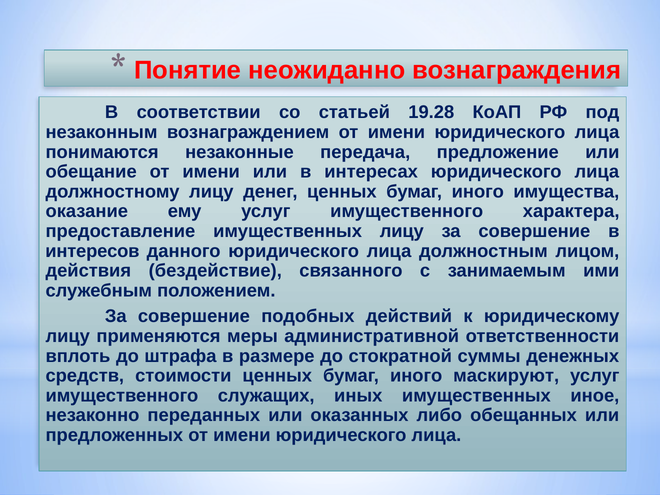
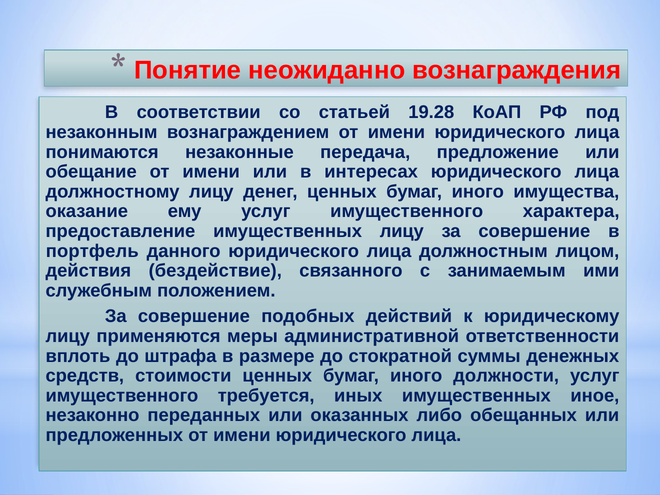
интересов: интересов -> портфель
маскируют: маскируют -> должности
служащих: служащих -> требуется
